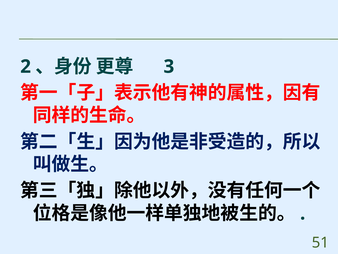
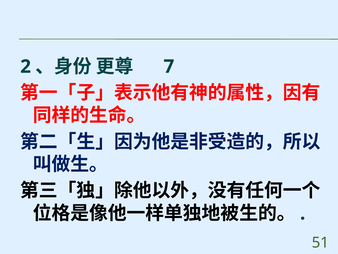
3: 3 -> 7
